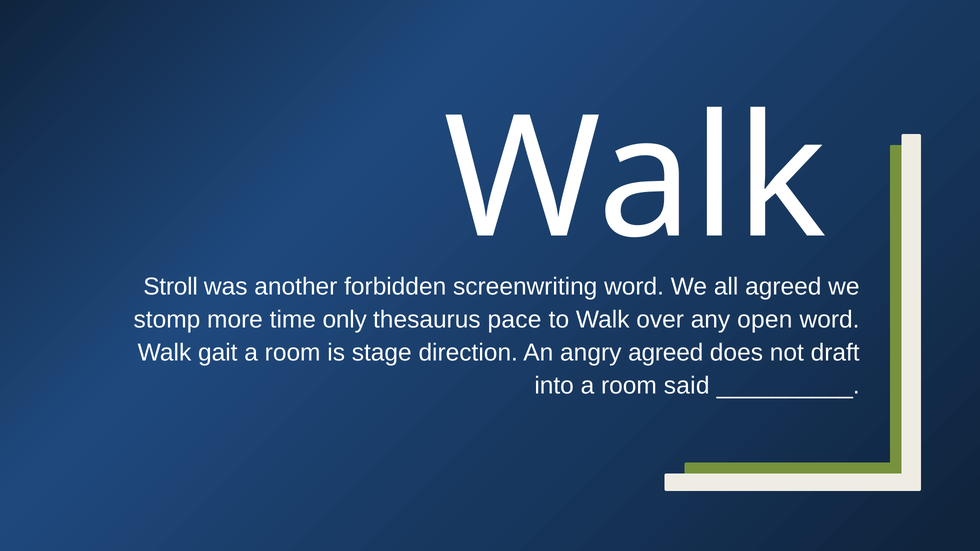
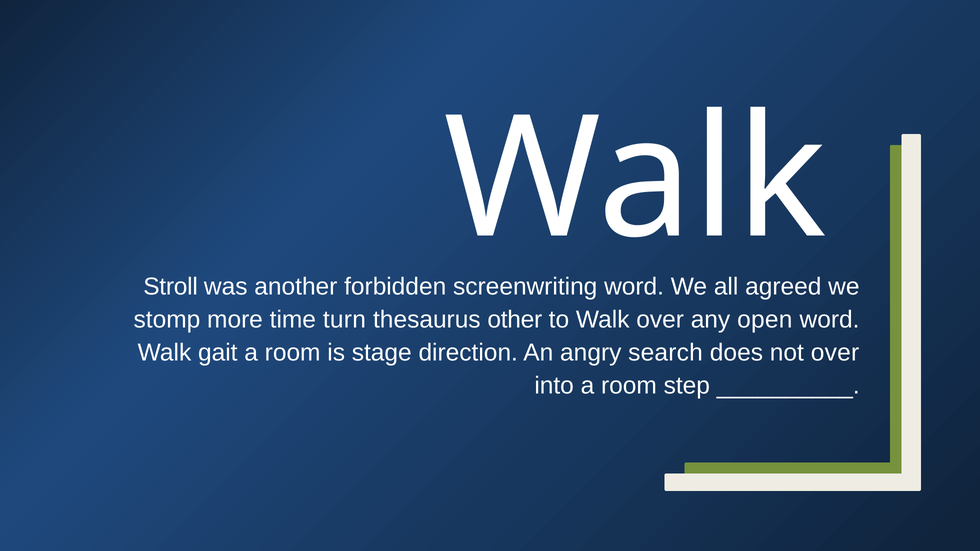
only: only -> turn
pace: pace -> other
angry agreed: agreed -> search
not draft: draft -> over
said: said -> step
